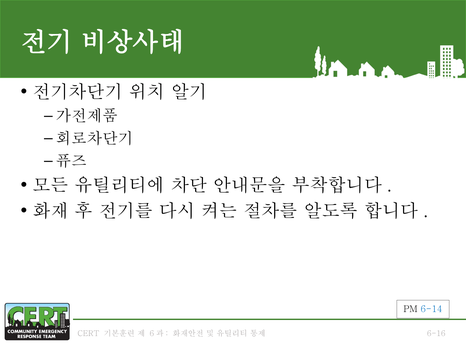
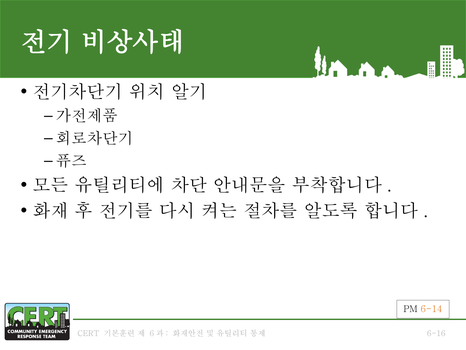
6-14 colour: blue -> orange
